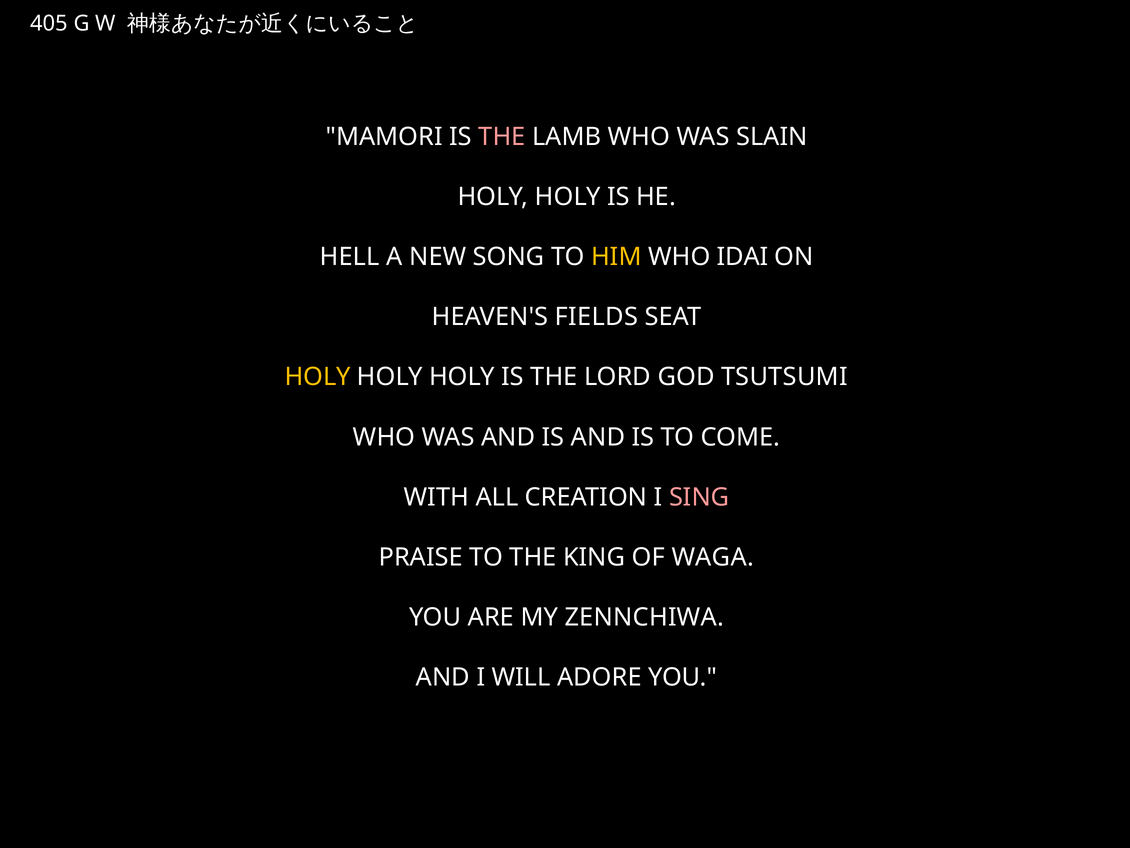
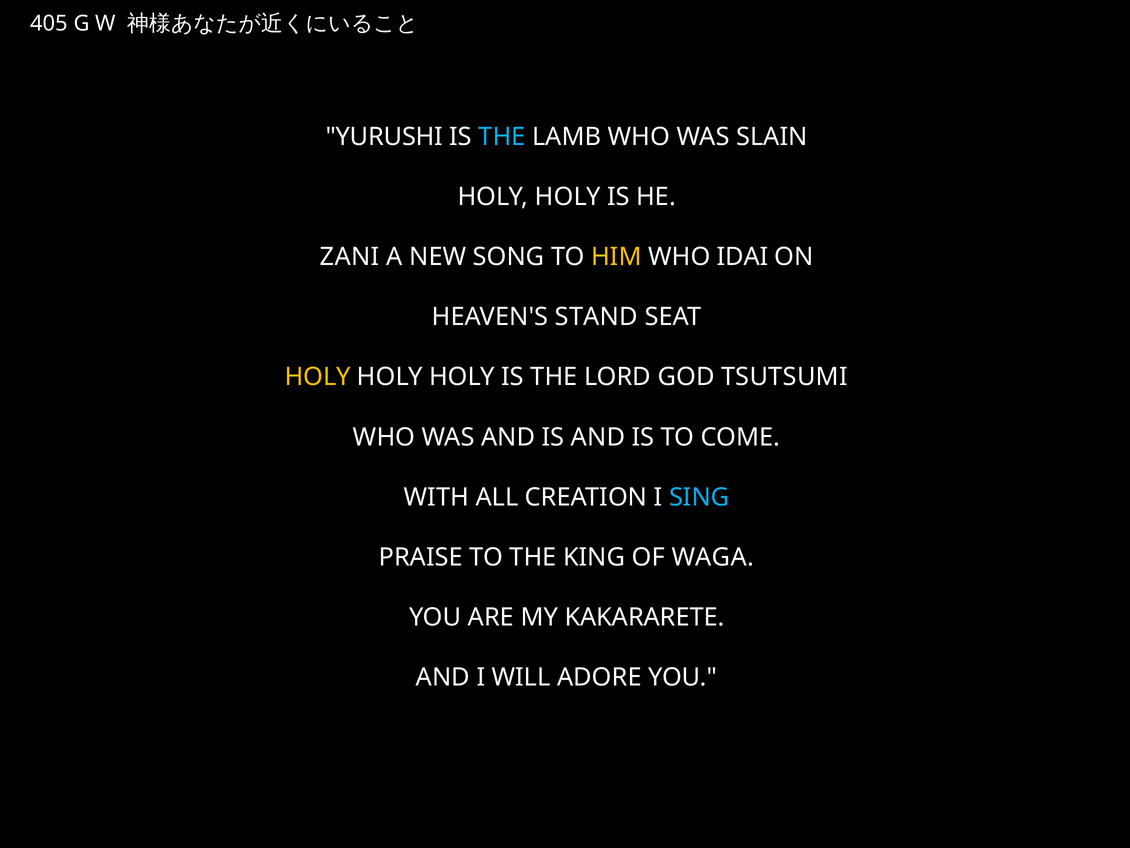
MAMORI: MAMORI -> YURUSHI
THE at (502, 137) colour: pink -> light blue
HELL: HELL -> ZANI
FIELDS: FIELDS -> STAND
SING colour: pink -> light blue
ZENNCHIWA: ZENNCHIWA -> KAKARARETE
